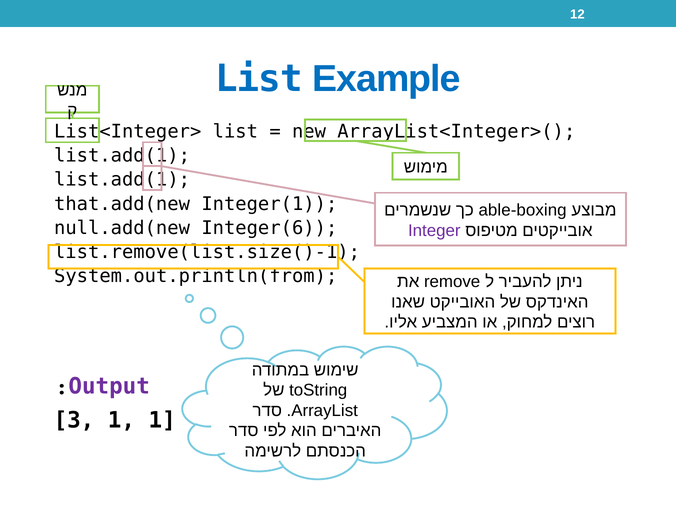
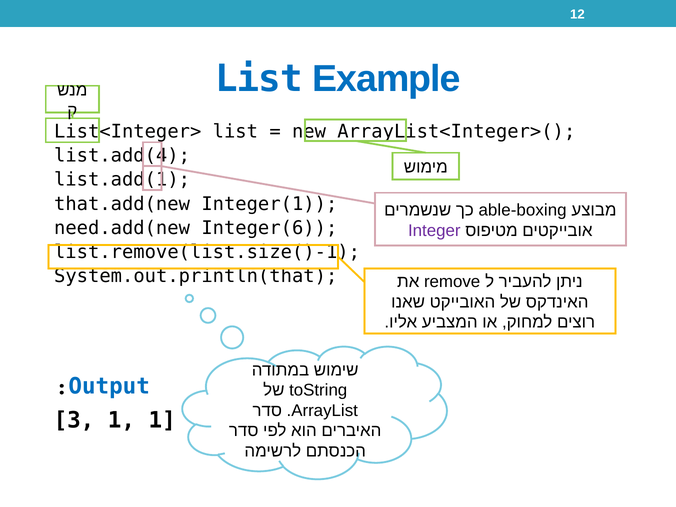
list.add(1 at (122, 156): list.add(1 -> list.add(4
null.add(new: null.add(new -> need.add(new
System.out.println(from: System.out.println(from -> System.out.println(that
Output colour: purple -> blue
